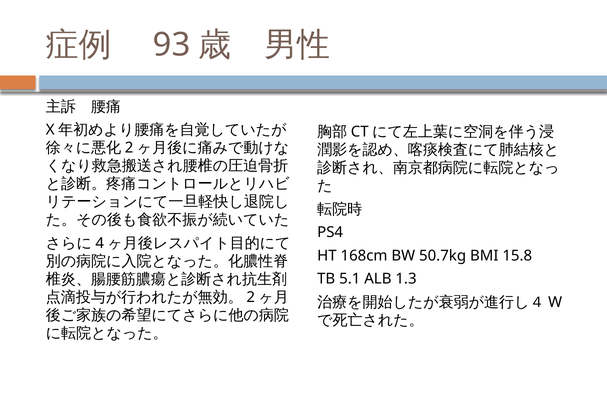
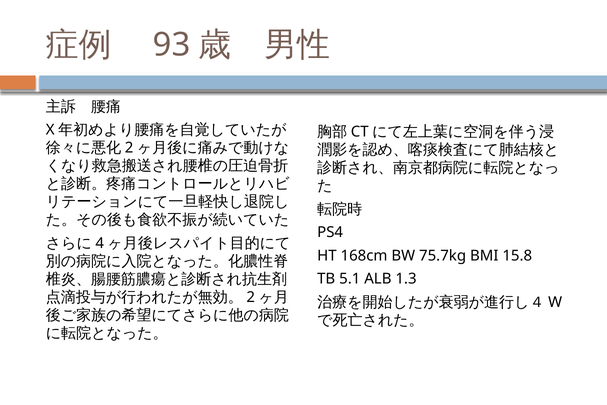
50.7kg: 50.7kg -> 75.7kg
